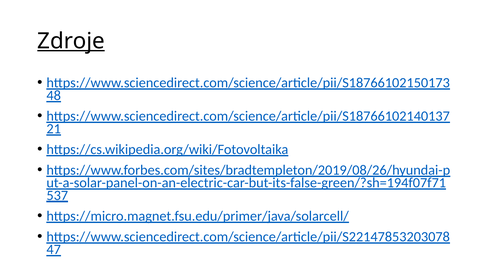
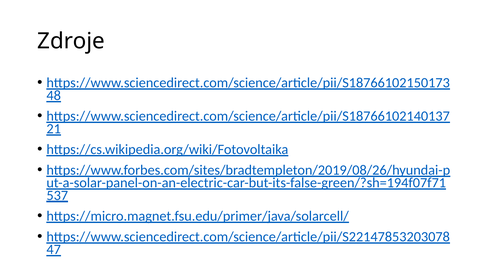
Zdroje underline: present -> none
